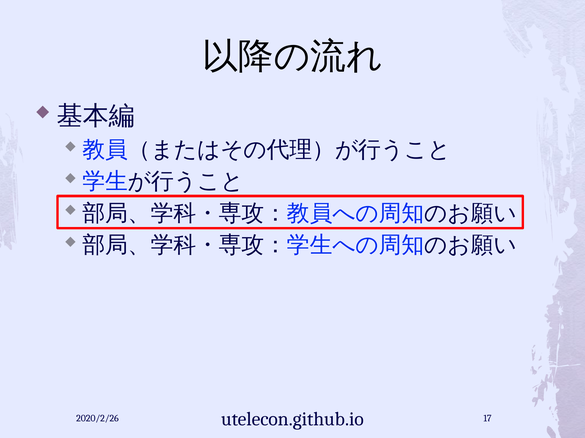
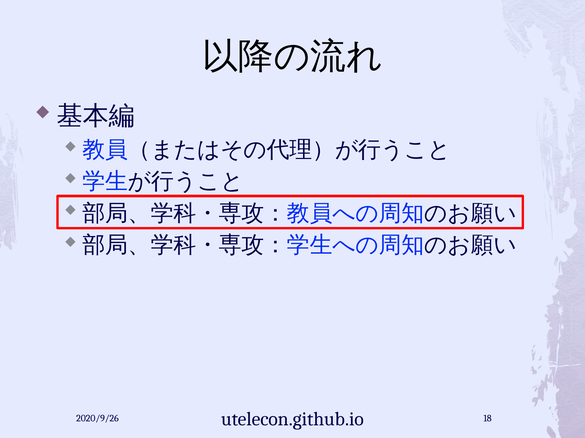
2020/2/26: 2020/2/26 -> 2020/9/26
17: 17 -> 18
